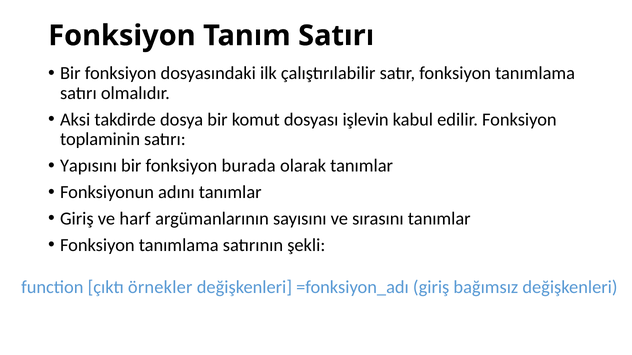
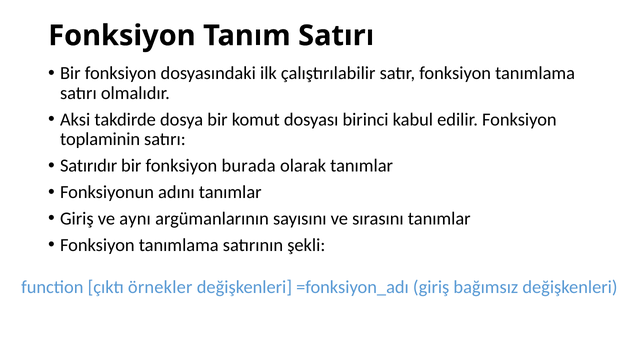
işlevin: işlevin -> birinci
Yapısını: Yapısını -> Satırıdır
harf: harf -> aynı
